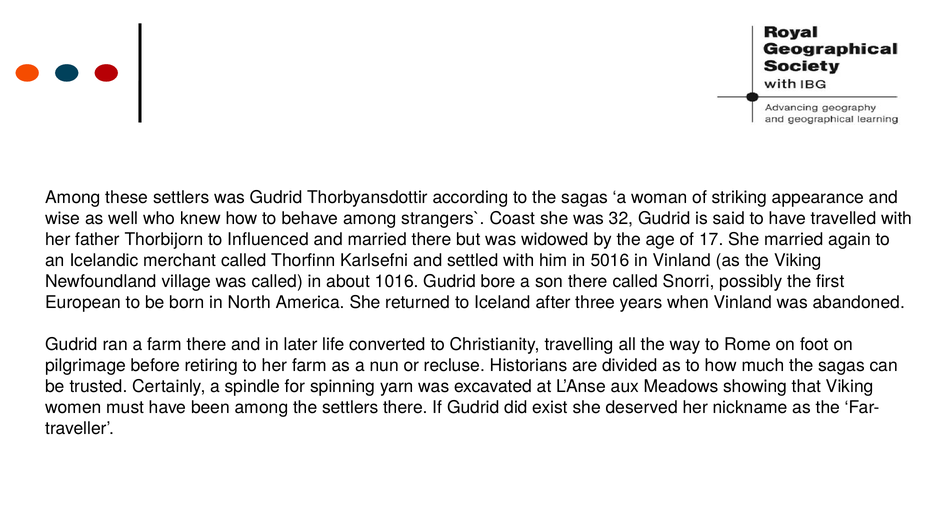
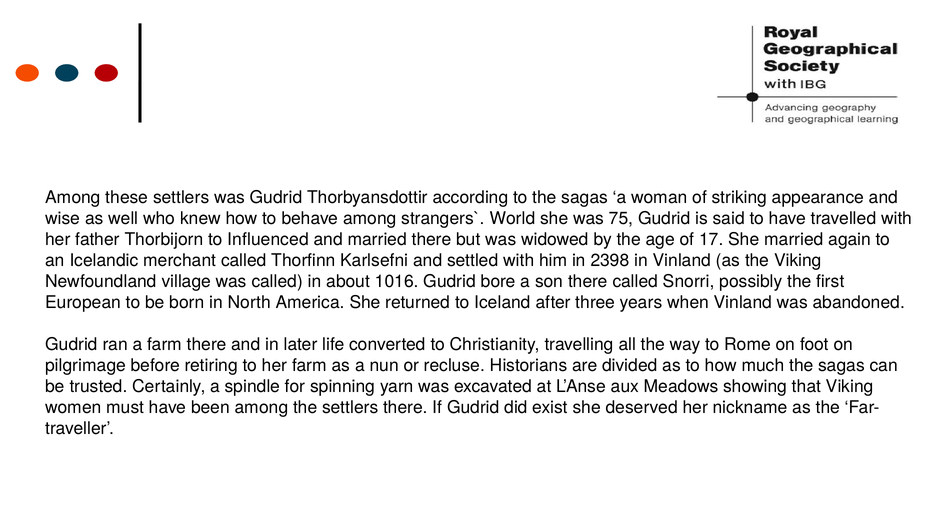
Coast: Coast -> World
32: 32 -> 75
5016: 5016 -> 2398
